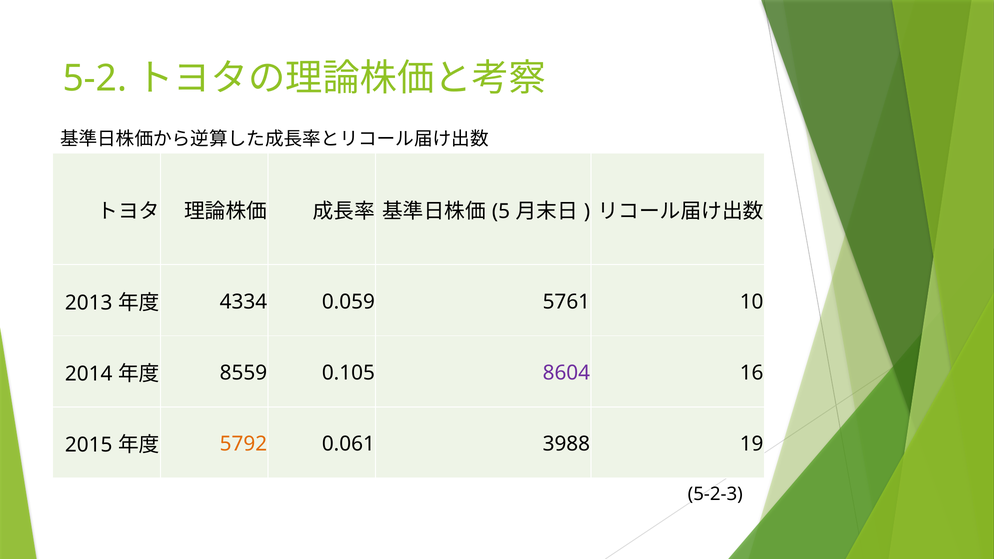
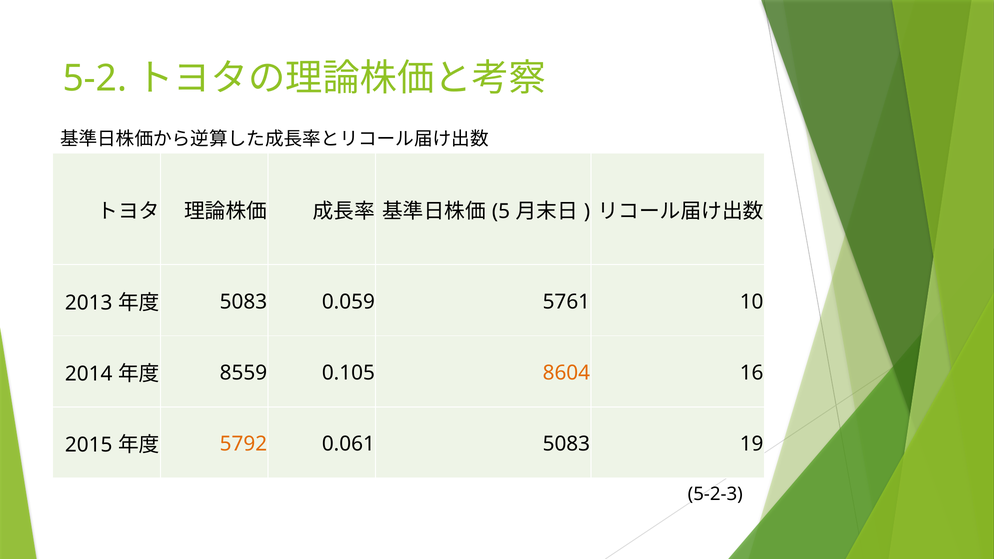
4334 at (243, 302): 4334 -> 5083
8604 colour: purple -> orange
0.061 3988: 3988 -> 5083
